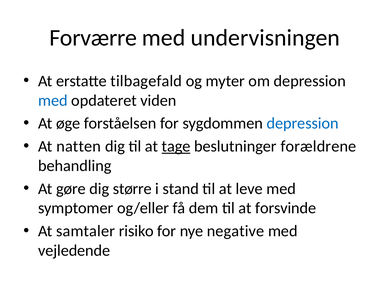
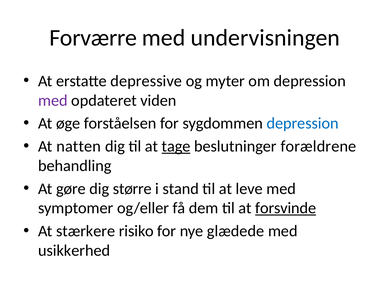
tilbagefald: tilbagefald -> depressive
med at (53, 101) colour: blue -> purple
forsvinde underline: none -> present
samtaler: samtaler -> stærkere
negative: negative -> glædede
vejledende: vejledende -> usikkerhed
